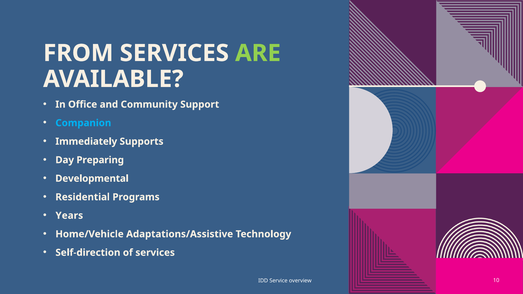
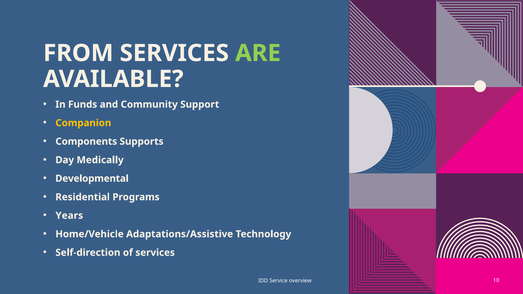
Office: Office -> Funds
Companion colour: light blue -> yellow
Immediately: Immediately -> Components
Preparing: Preparing -> Medically
